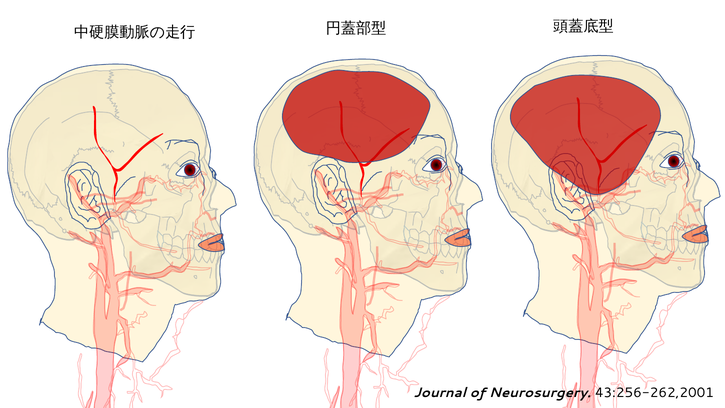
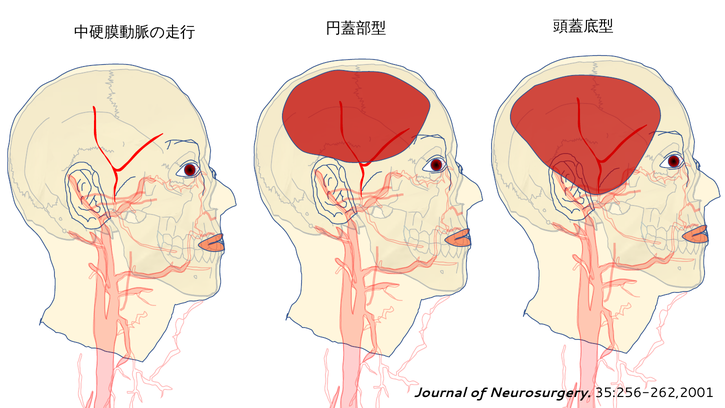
43:256-262,2001: 43:256-262,2001 -> 35:256-262,2001
